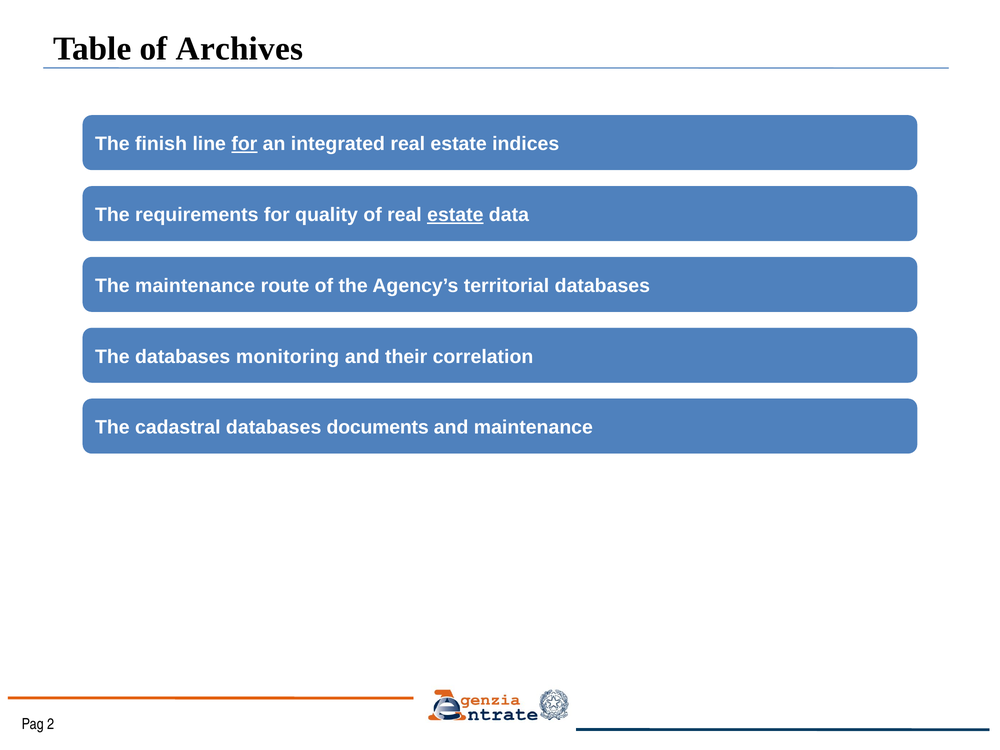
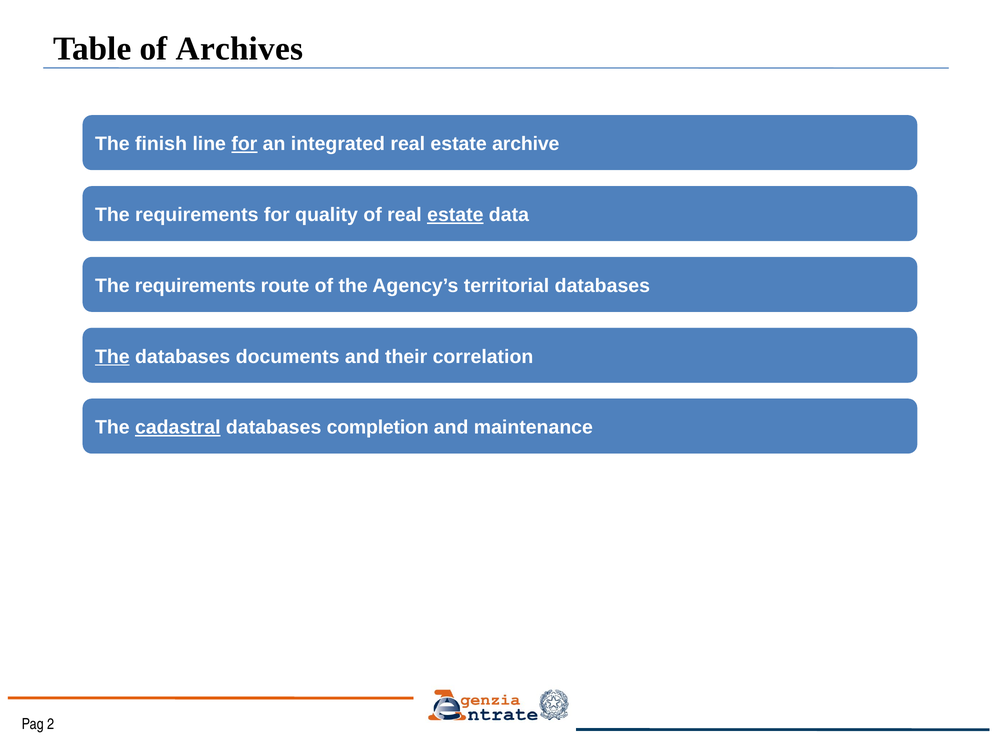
indices: indices -> archive
maintenance at (195, 286): maintenance -> requirements
The at (112, 357) underline: none -> present
monitoring: monitoring -> documents
cadastral underline: none -> present
documents: documents -> completion
